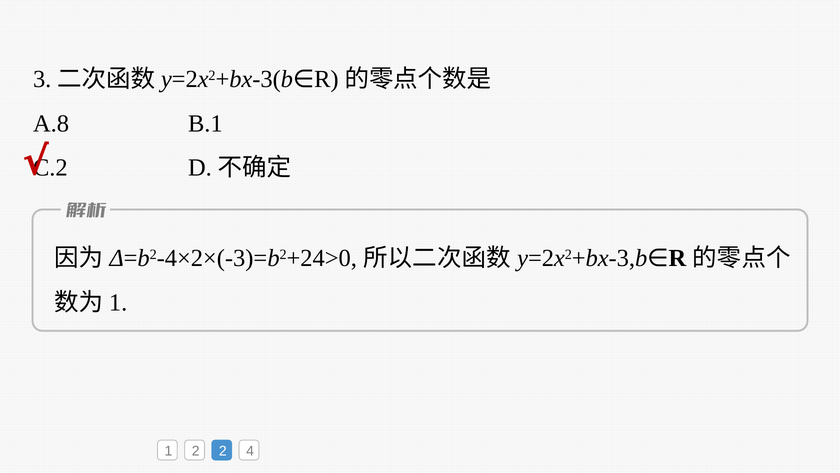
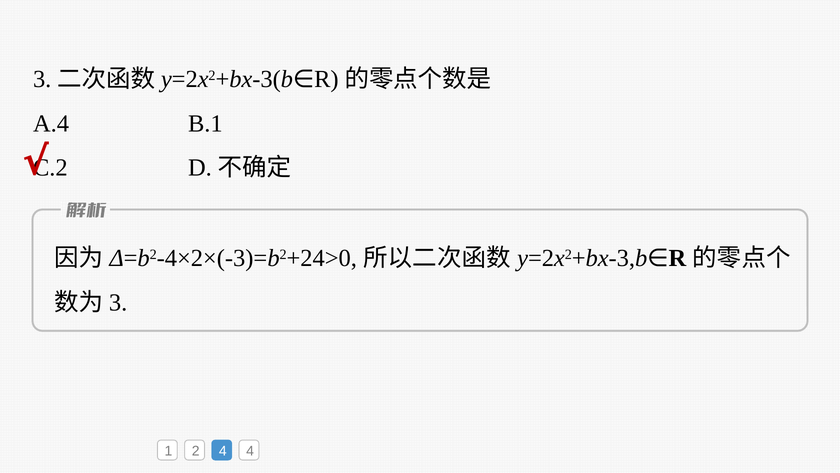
A.8: A.8 -> A.4
1 at (118, 302): 1 -> 3
2 2: 2 -> 4
